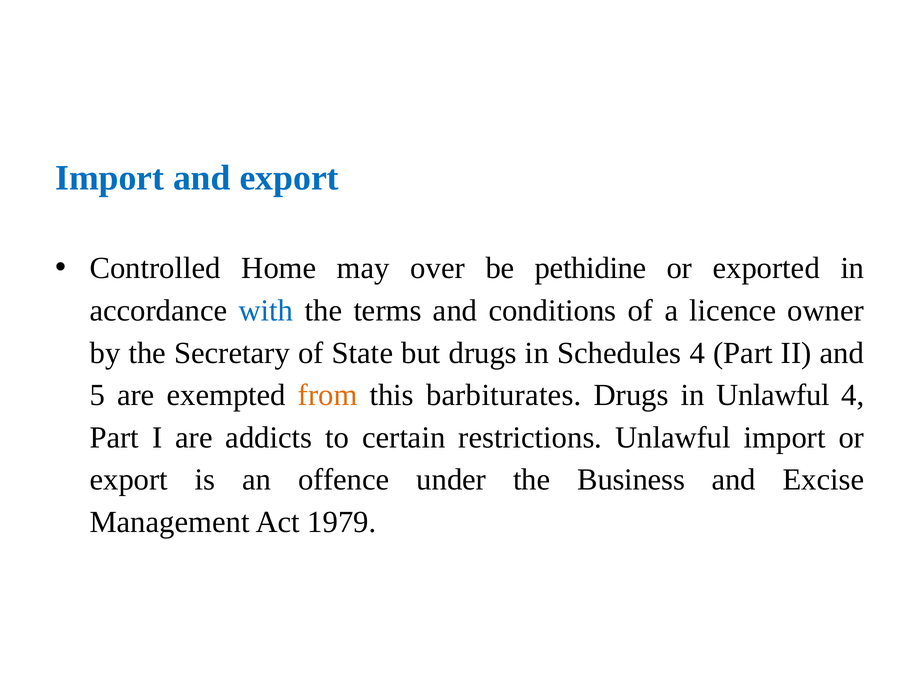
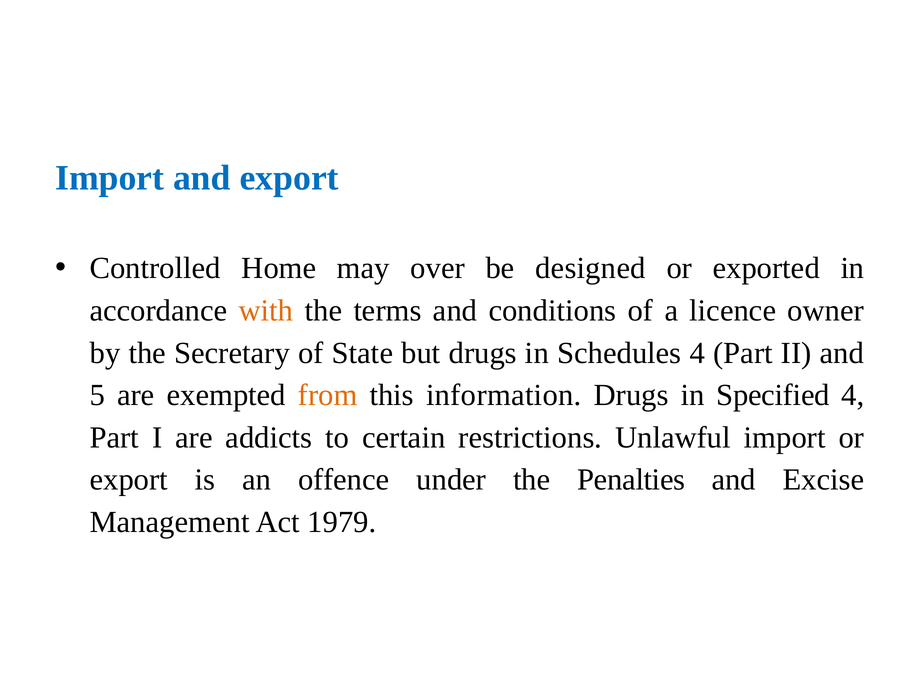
pethidine: pethidine -> designed
with colour: blue -> orange
barbiturates: barbiturates -> information
in Unlawful: Unlawful -> Specified
Business: Business -> Penalties
